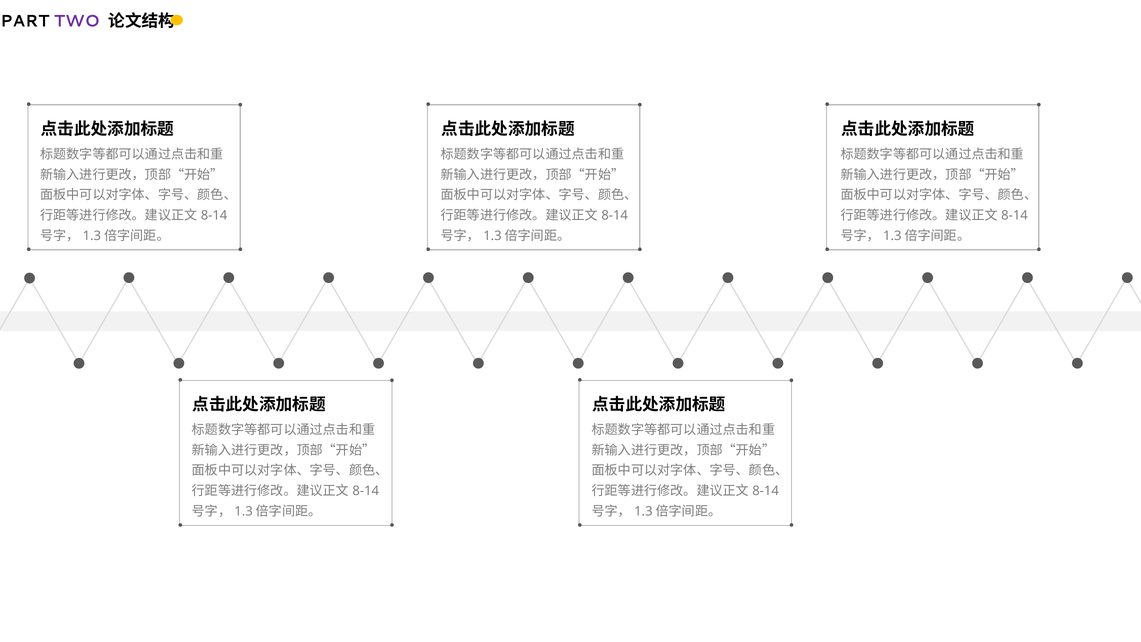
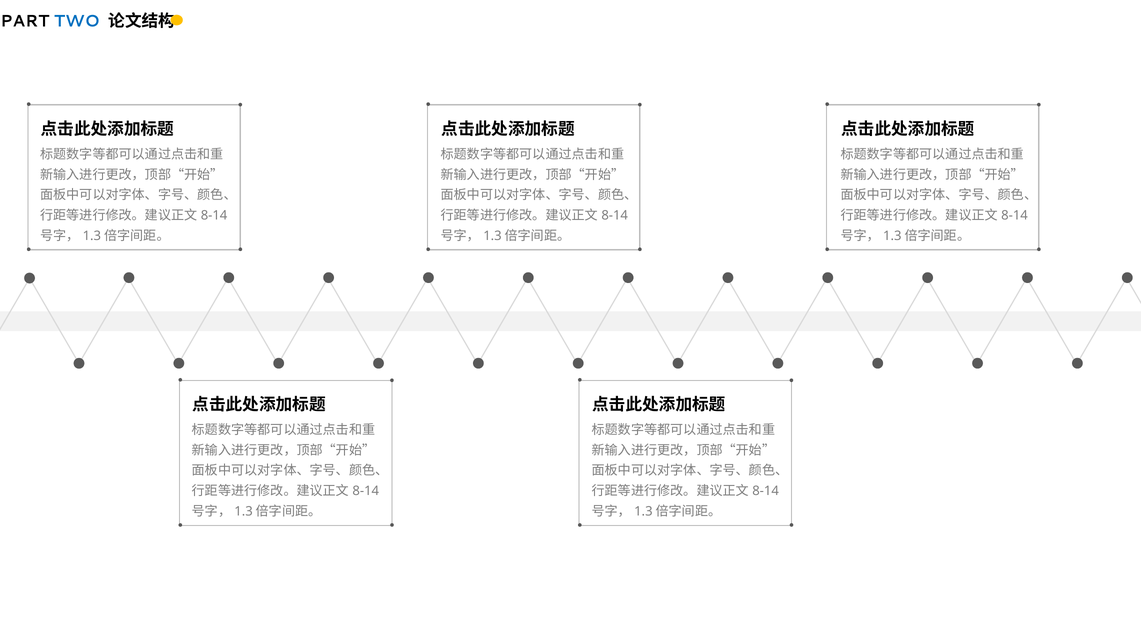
TWO colour: purple -> blue
